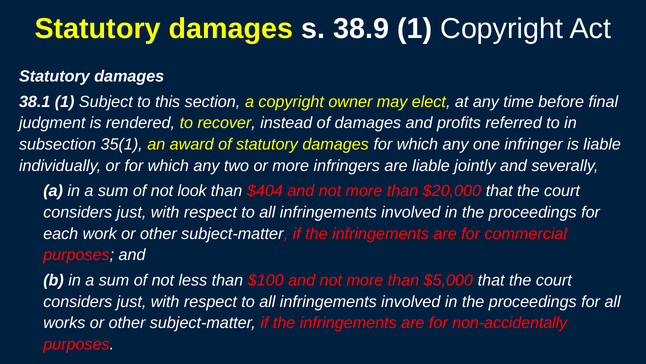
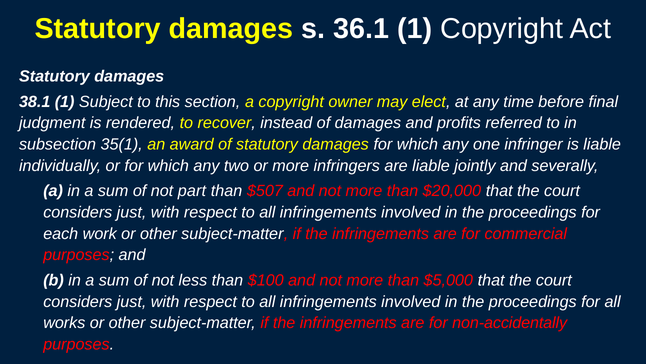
38.9: 38.9 -> 36.1
look: look -> part
$404: $404 -> $507
